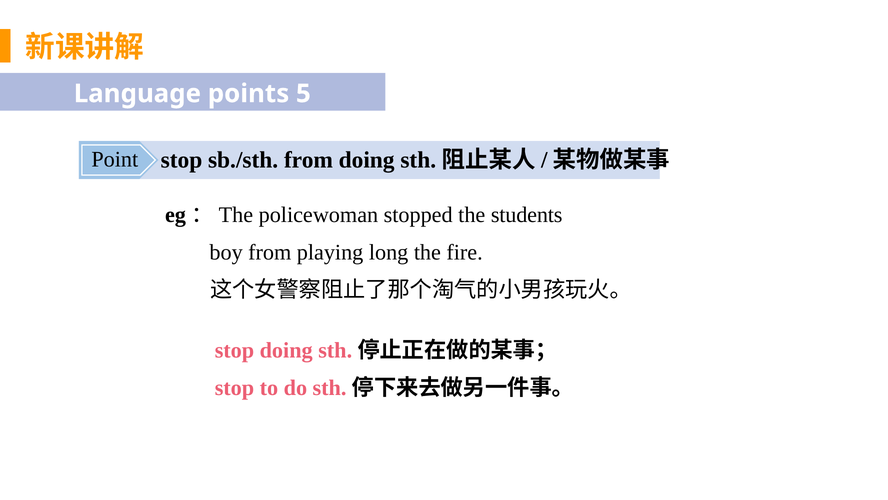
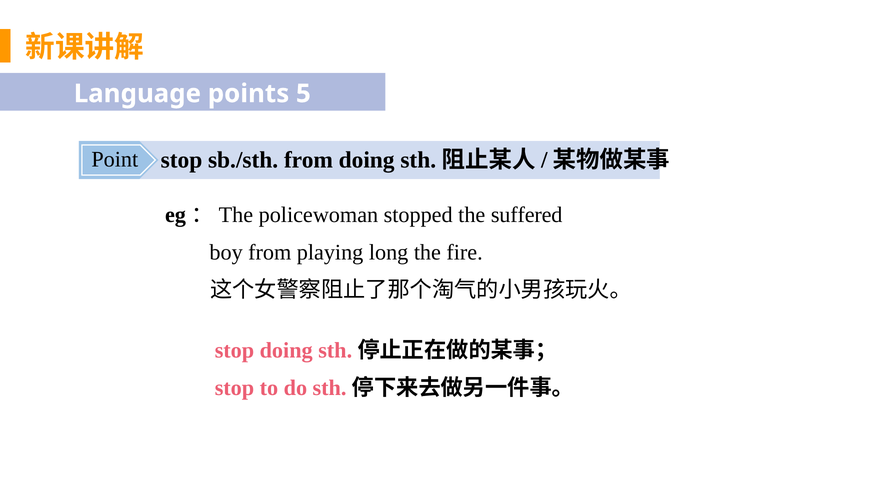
students: students -> suffered
